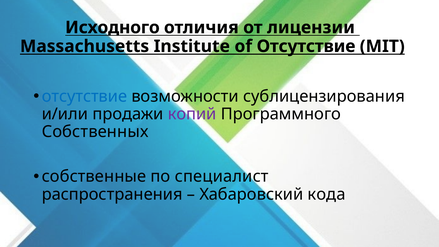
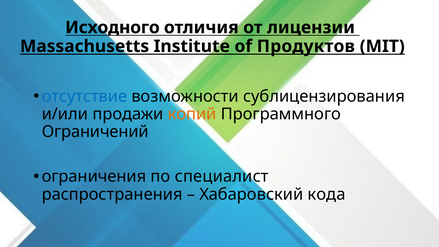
of Отсутствие: Отсутствие -> Продуктов
копий colour: purple -> orange
Собственных: Собственных -> Ограничений
собственные: собственные -> ограничения
